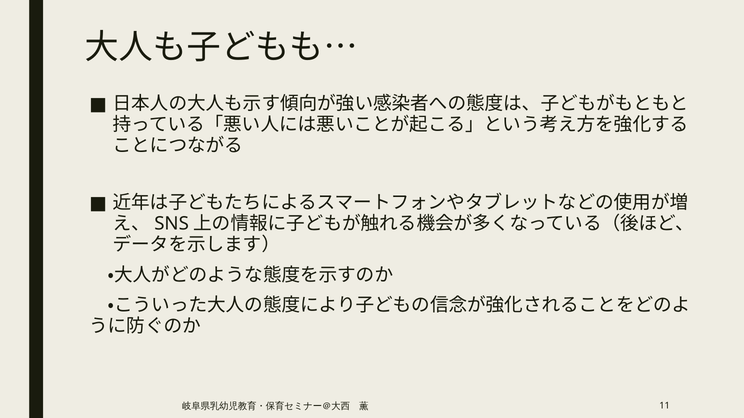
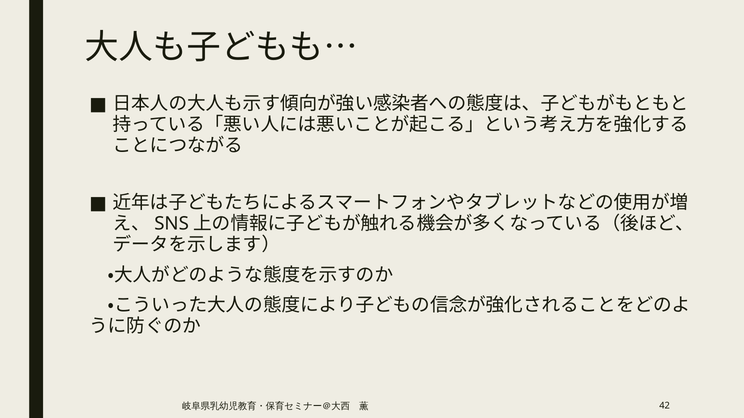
11: 11 -> 42
